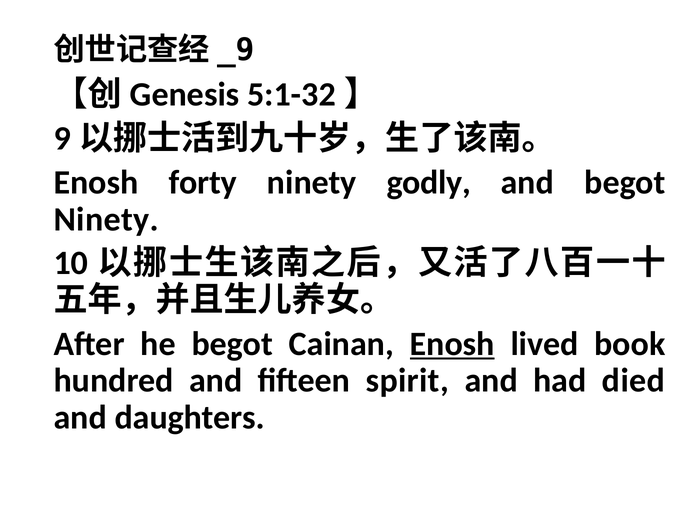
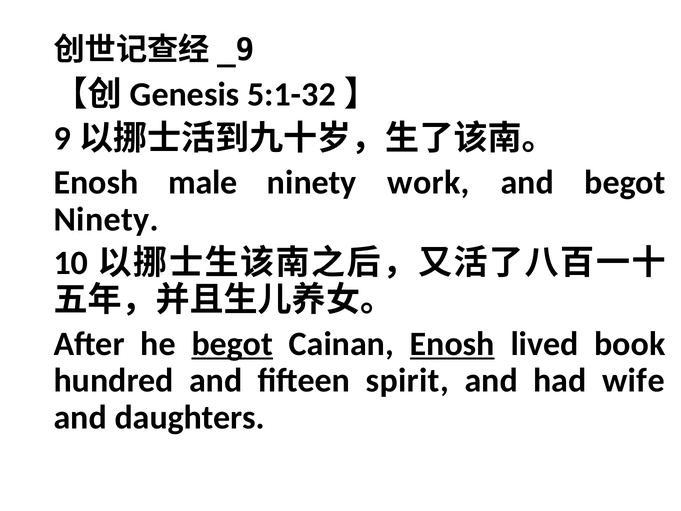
forty: forty -> male
godly: godly -> work
begot at (232, 344) underline: none -> present
died: died -> wife
